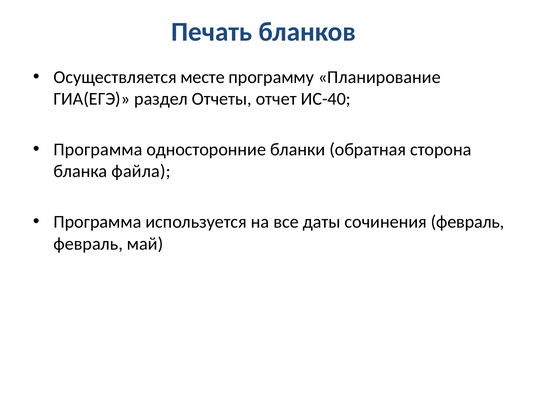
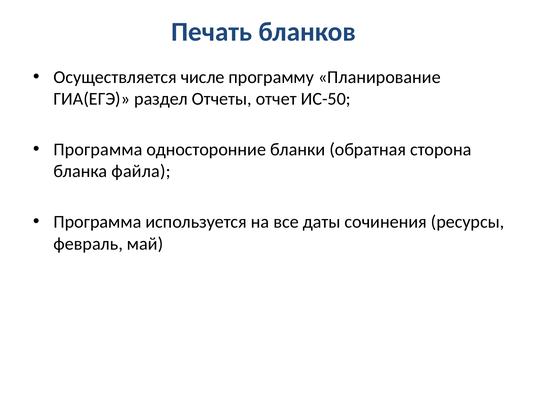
месте: месте -> числе
ИС-40: ИС-40 -> ИС-50
сочинения февраль: февраль -> ресурсы
